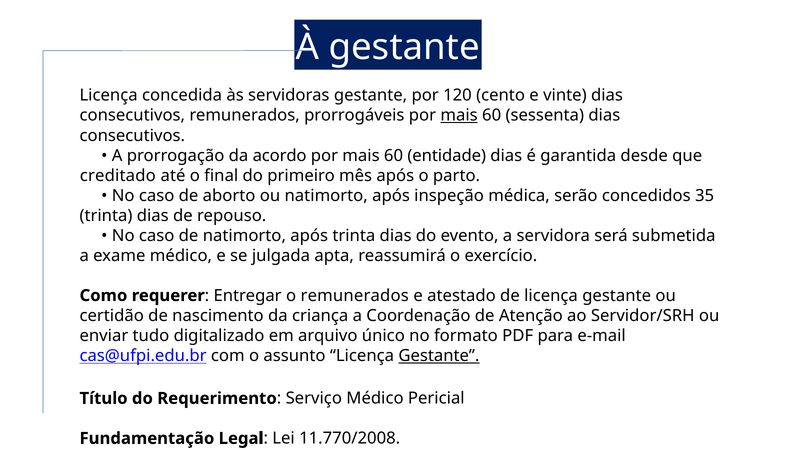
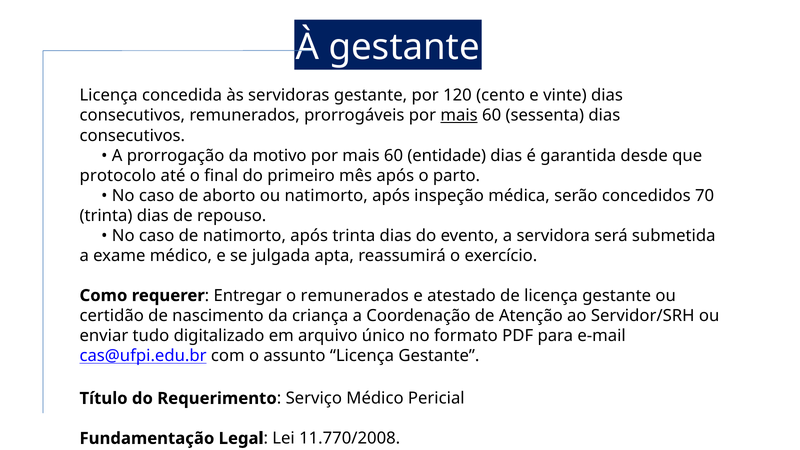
acordo: acordo -> motivo
creditado: creditado -> protocolo
35: 35 -> 70
Gestante at (439, 356) underline: present -> none
